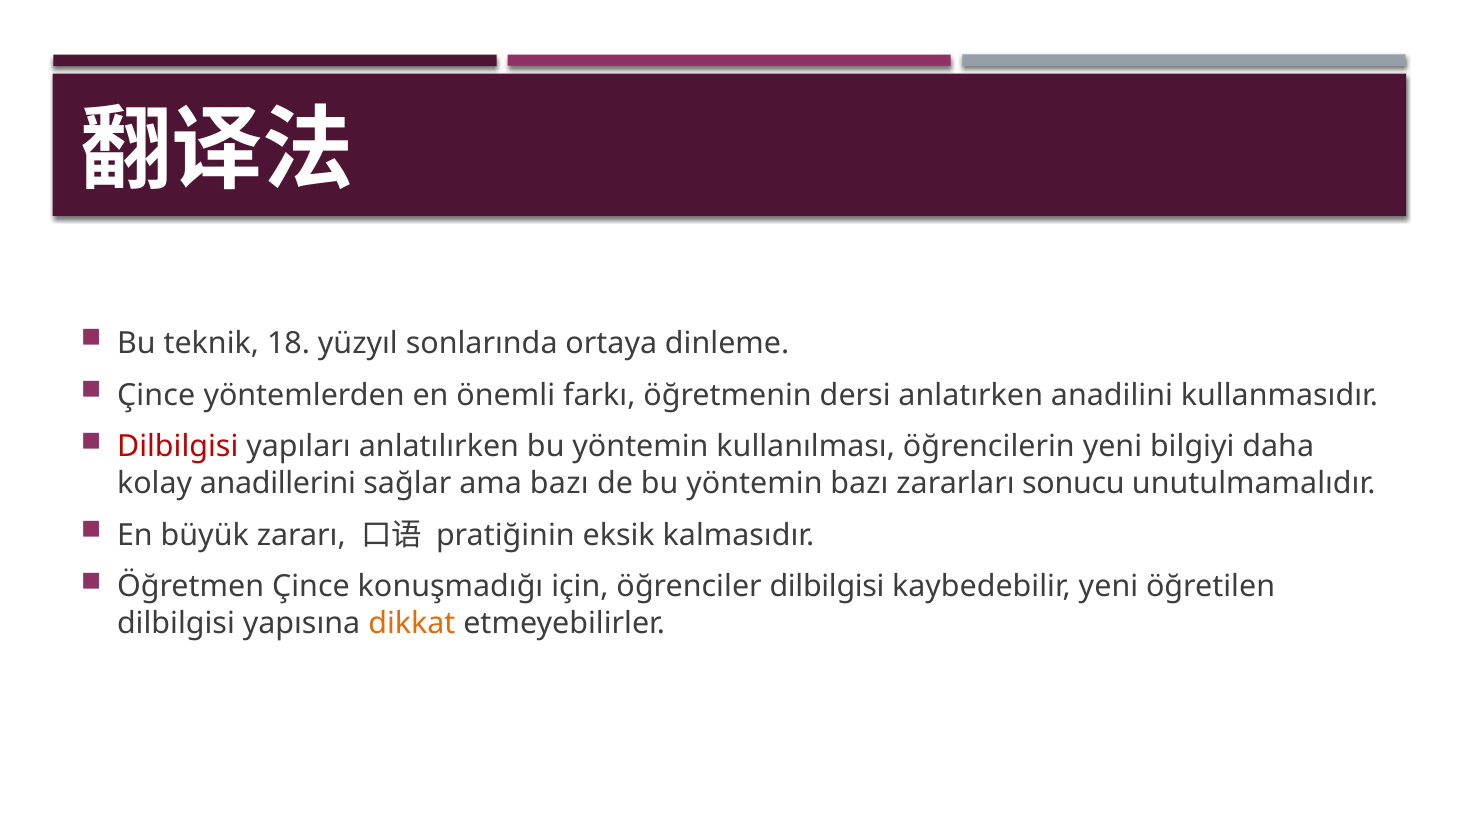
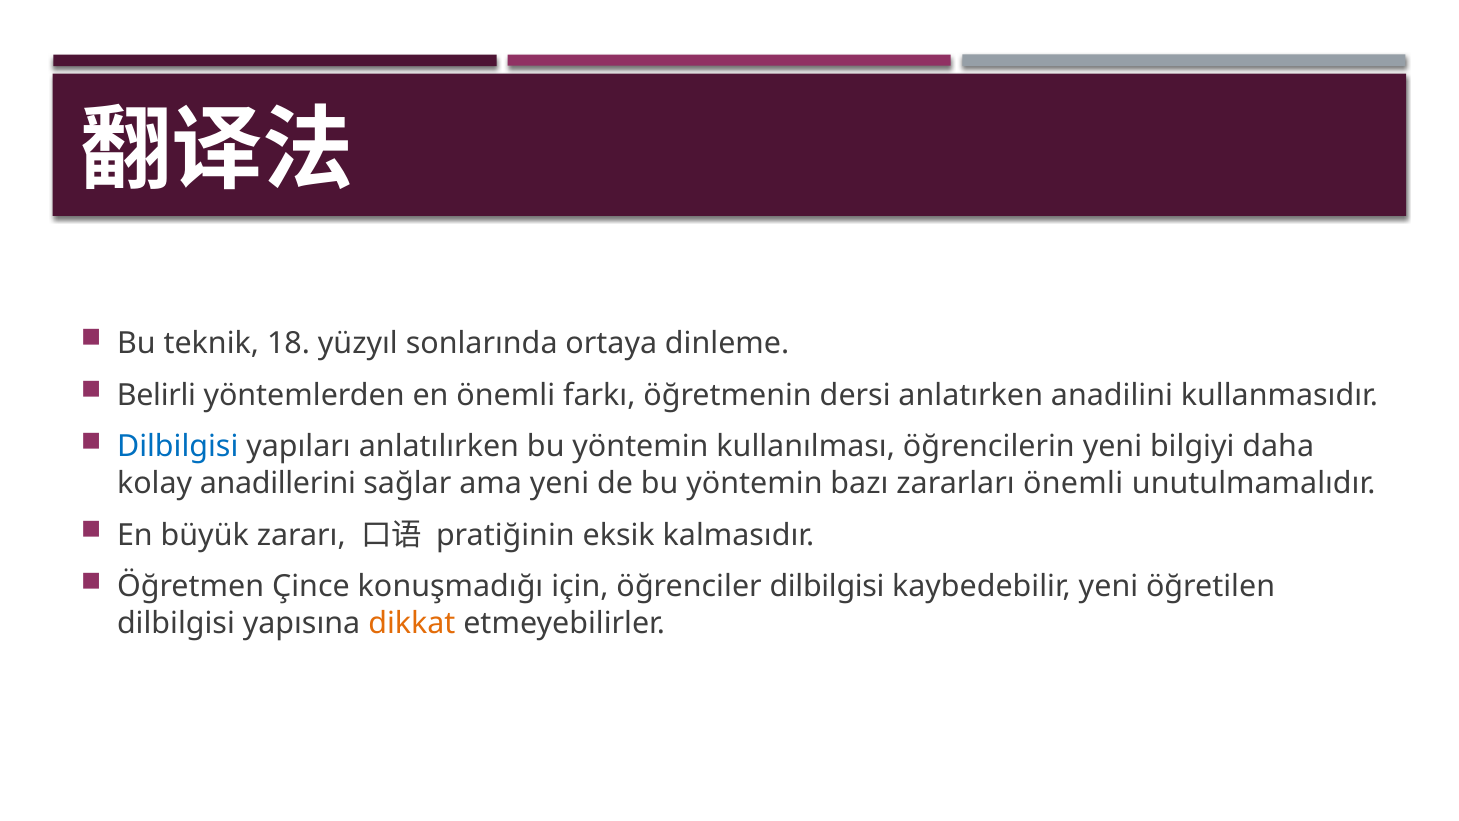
Çince at (156, 395): Çince -> Belirli
Dilbilgisi at (178, 447) colour: red -> blue
ama bazı: bazı -> yeni
zararları sonucu: sonucu -> önemli
